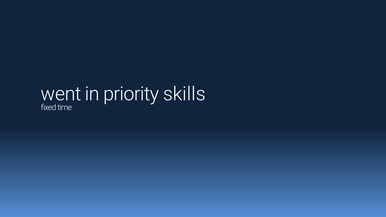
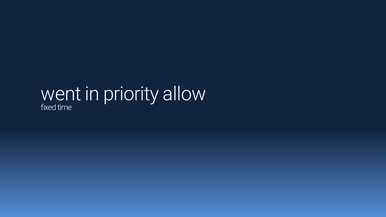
skills: skills -> allow
